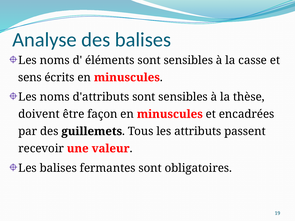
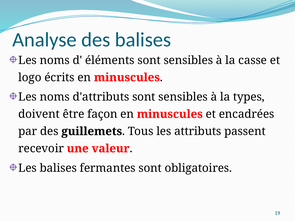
sens: sens -> logo
thèse: thèse -> types
